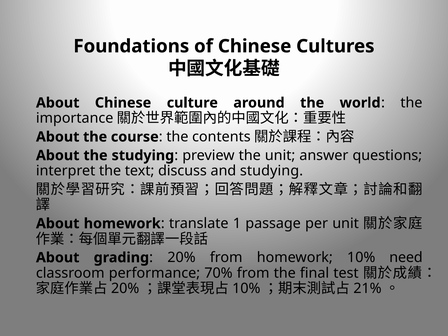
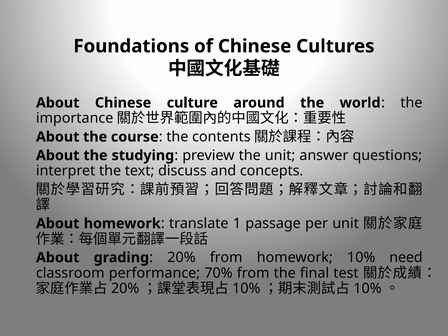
and studying: studying -> concepts
21% at (368, 288): 21% -> 10%
